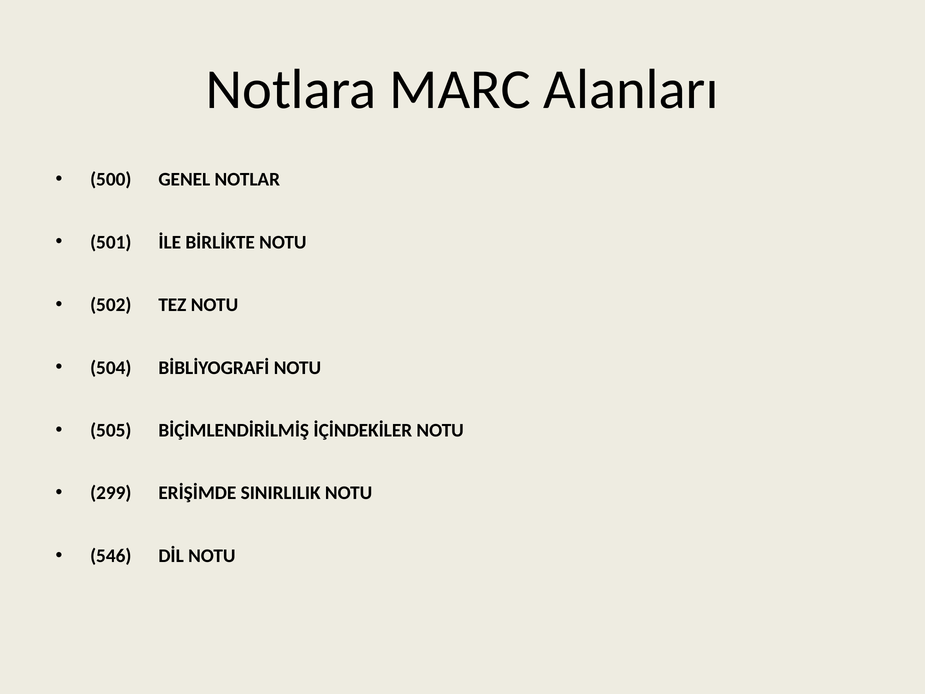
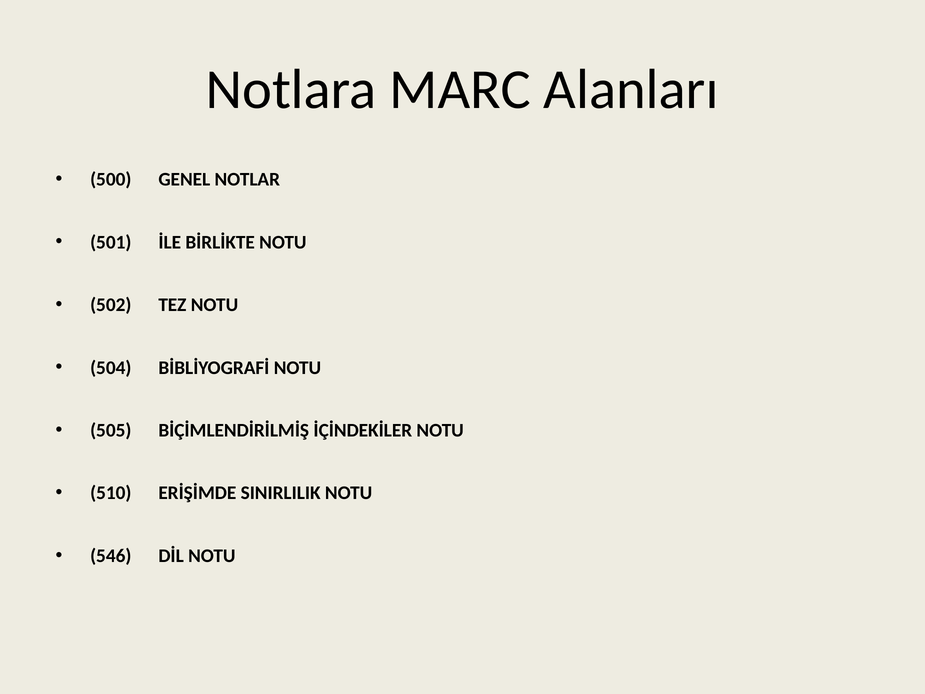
299: 299 -> 510
